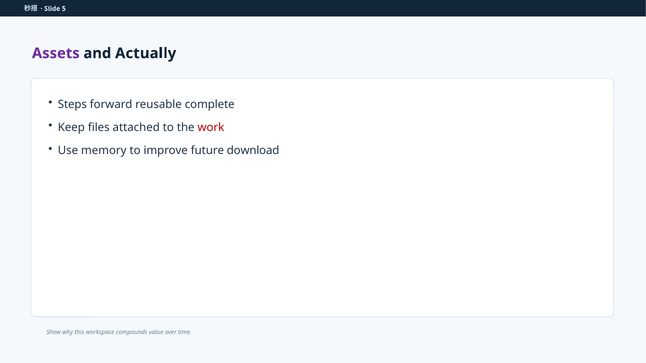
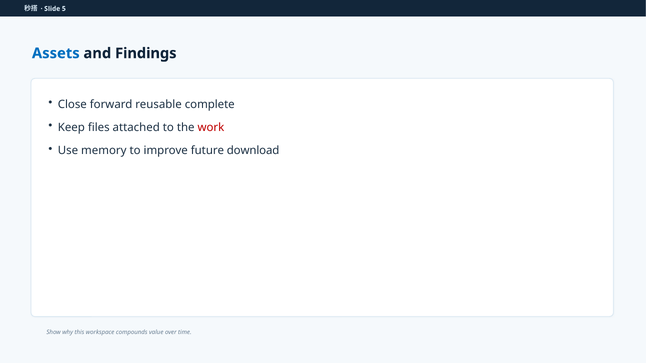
Assets colour: purple -> blue
Actually: Actually -> Findings
Steps: Steps -> Close
